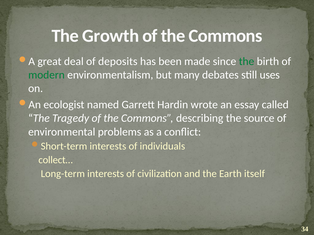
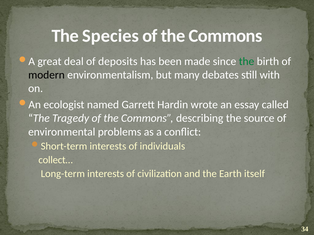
Growth: Growth -> Species
modern colour: green -> black
uses: uses -> with
